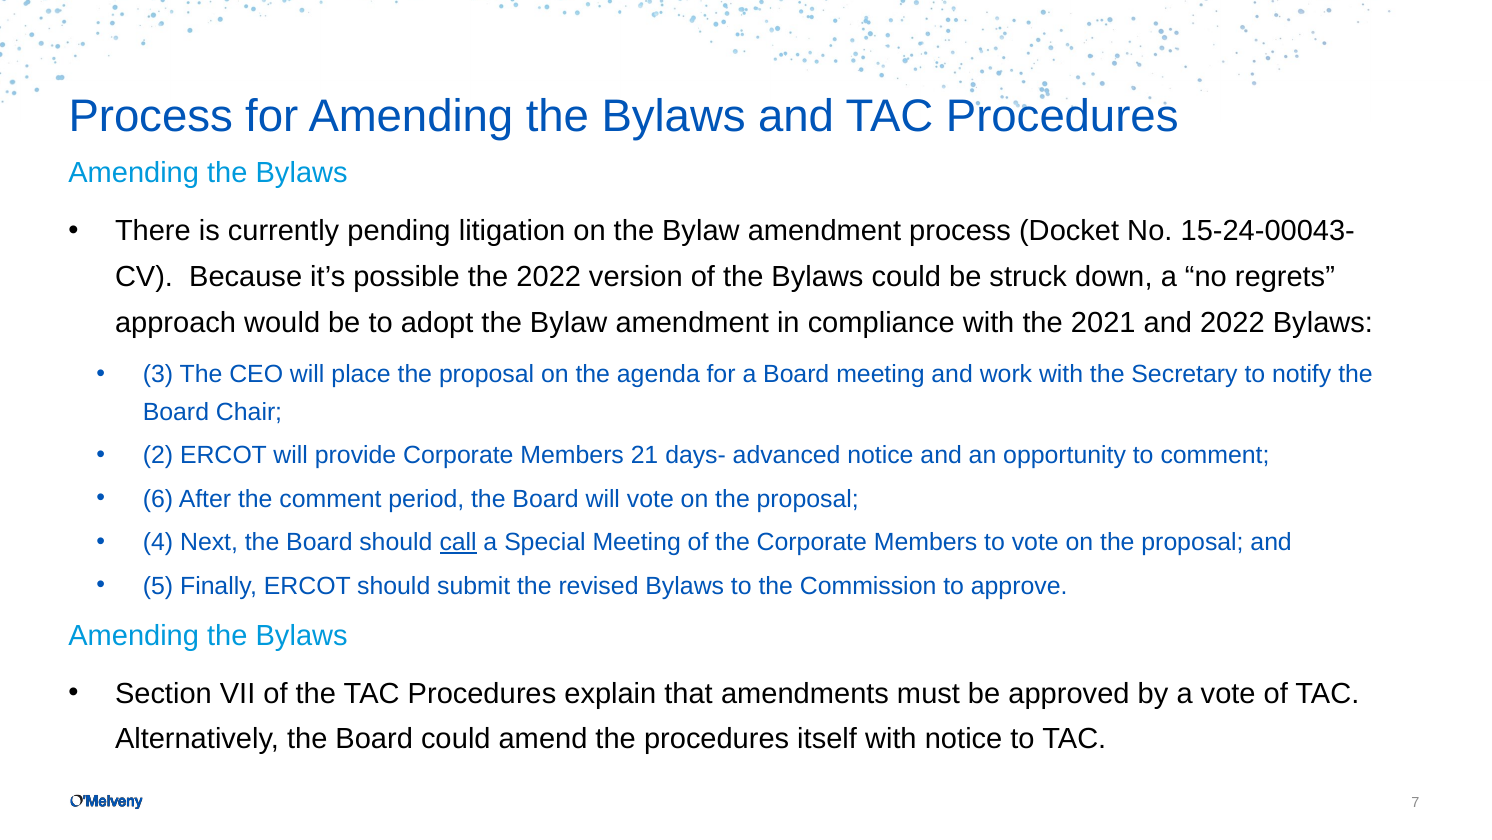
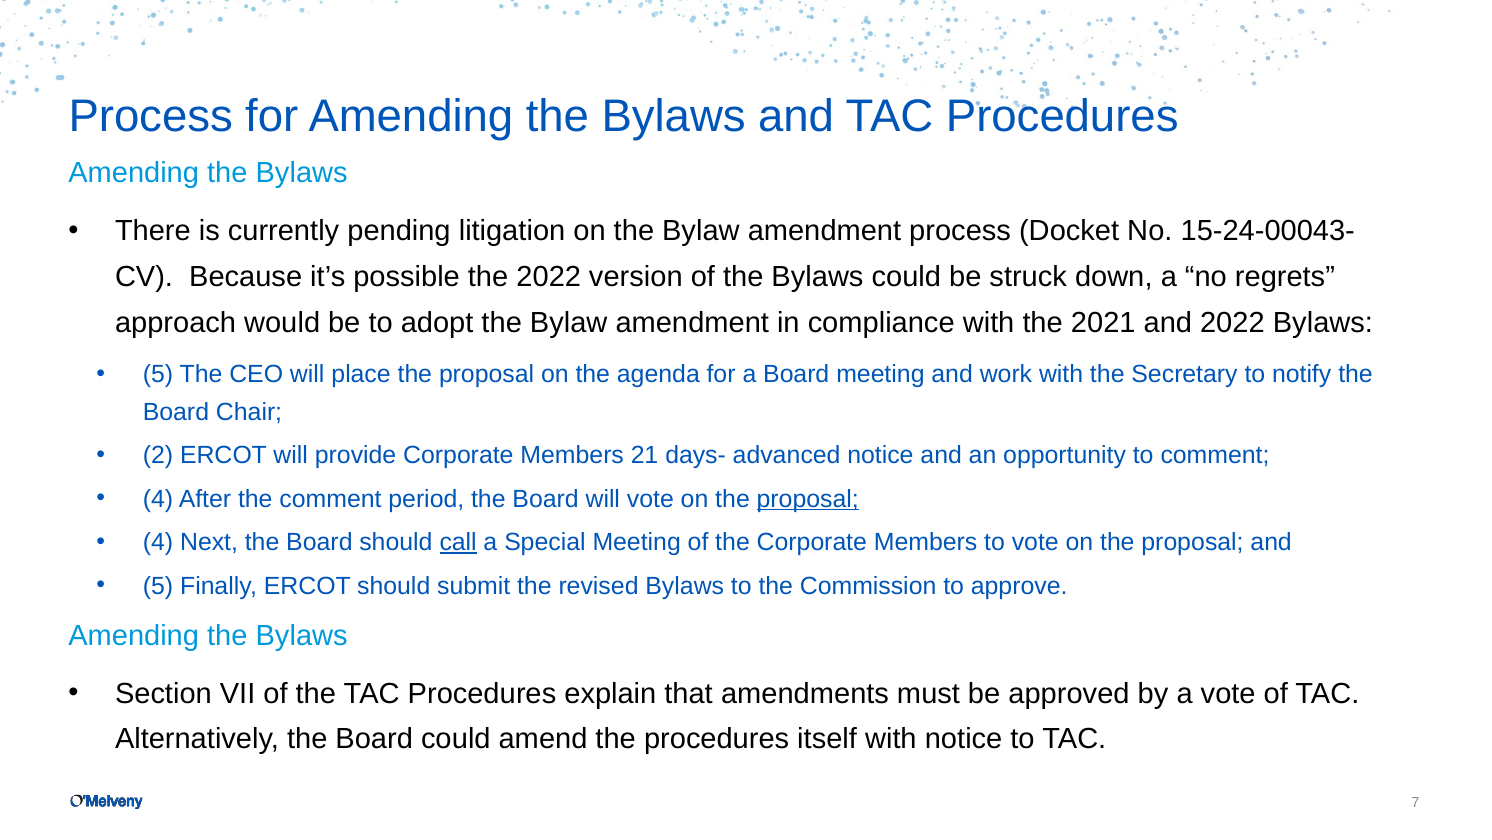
3 at (158, 374): 3 -> 5
6 at (158, 498): 6 -> 4
proposal at (808, 498) underline: none -> present
